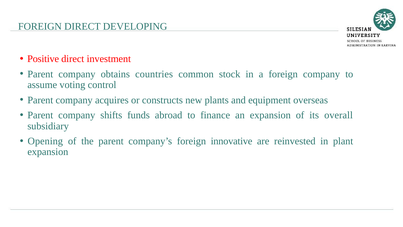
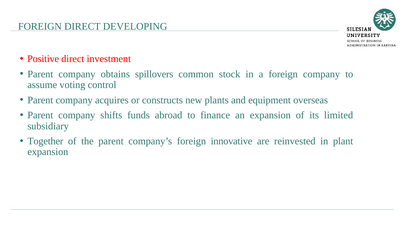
countries: countries -> spillovers
overall: overall -> limited
Opening: Opening -> Together
